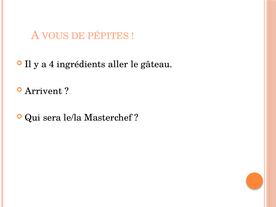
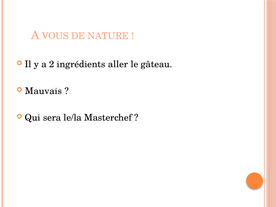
PÉPITES: PÉPITES -> NATURE
4: 4 -> 2
Arrivent: Arrivent -> Mauvais
